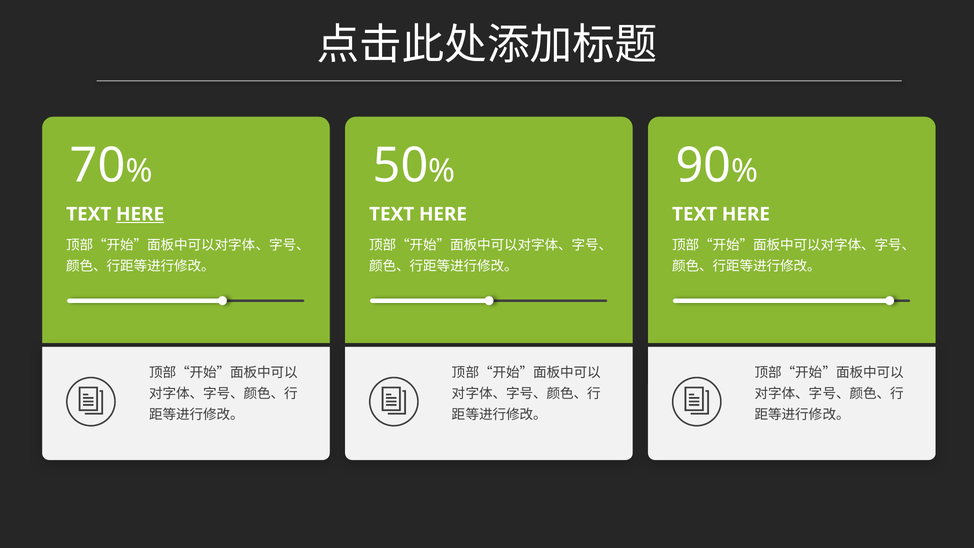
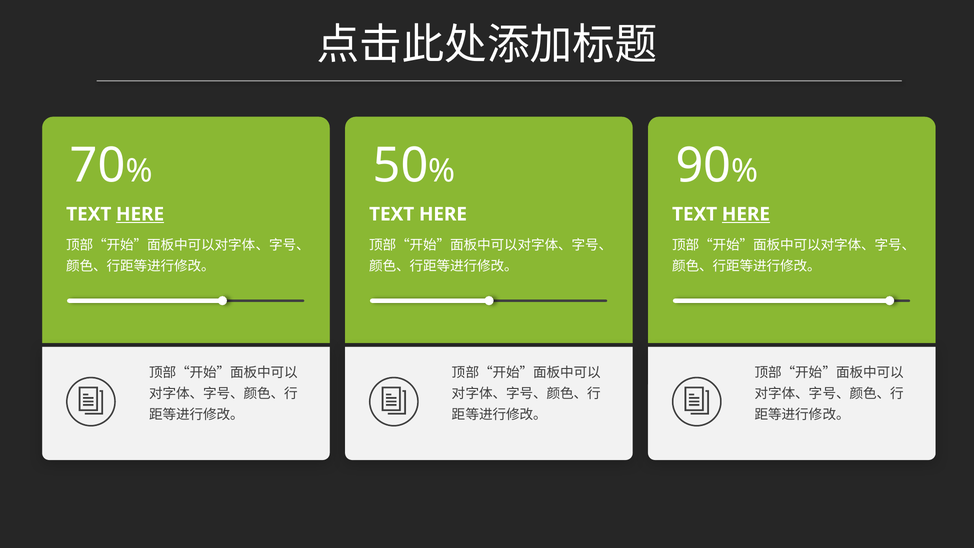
HERE at (746, 214) underline: none -> present
